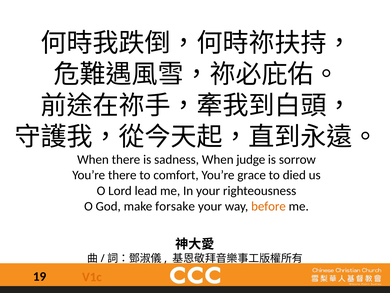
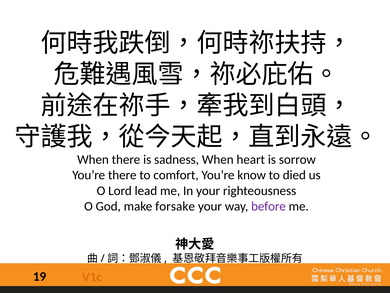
judge: judge -> heart
grace: grace -> know
before colour: orange -> purple
